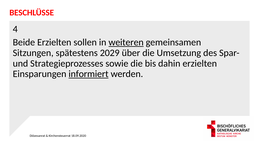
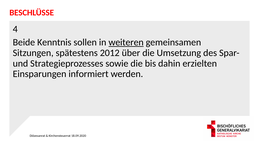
Beide Erzielten: Erzielten -> Kenntnis
2029: 2029 -> 2012
informiert underline: present -> none
